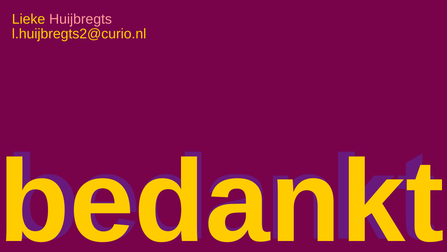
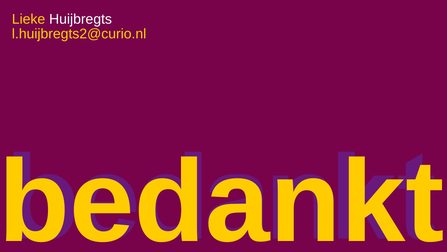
Huijbregts colour: pink -> white
